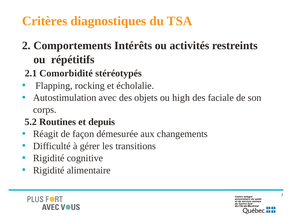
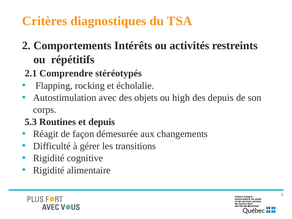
Comorbidité: Comorbidité -> Comprendre
des faciale: faciale -> depuis
5.2: 5.2 -> 5.3
